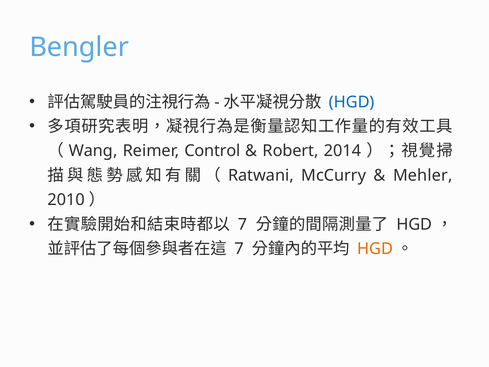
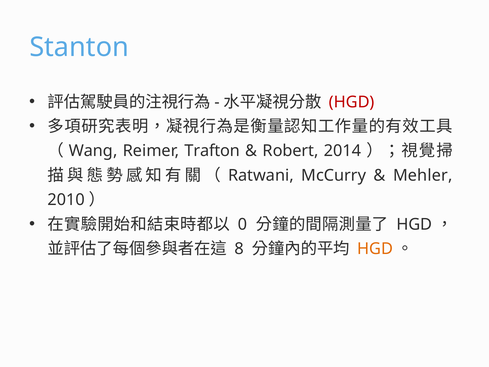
Bengler: Bengler -> Stanton
HGD at (352, 102) colour: blue -> red
Control: Control -> Trafton
7 at (243, 224): 7 -> 0
7 at (239, 249): 7 -> 8
